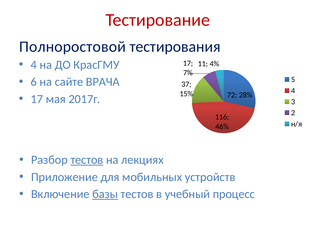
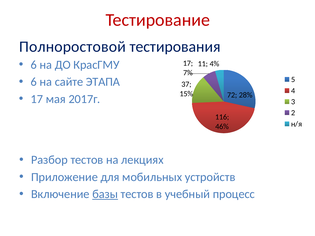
4 at (34, 65): 4 -> 6
ВРАЧА: ВРАЧА -> ЭТАПА
тестов at (87, 160) underline: present -> none
